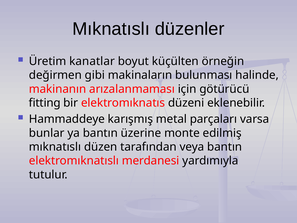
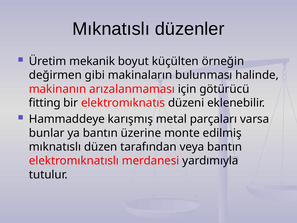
kanatlar: kanatlar -> mekanik
